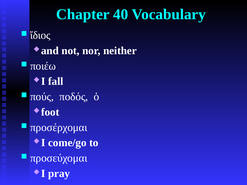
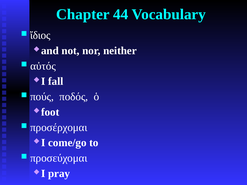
40: 40 -> 44
ποιέω: ποιέω -> αὐτός
